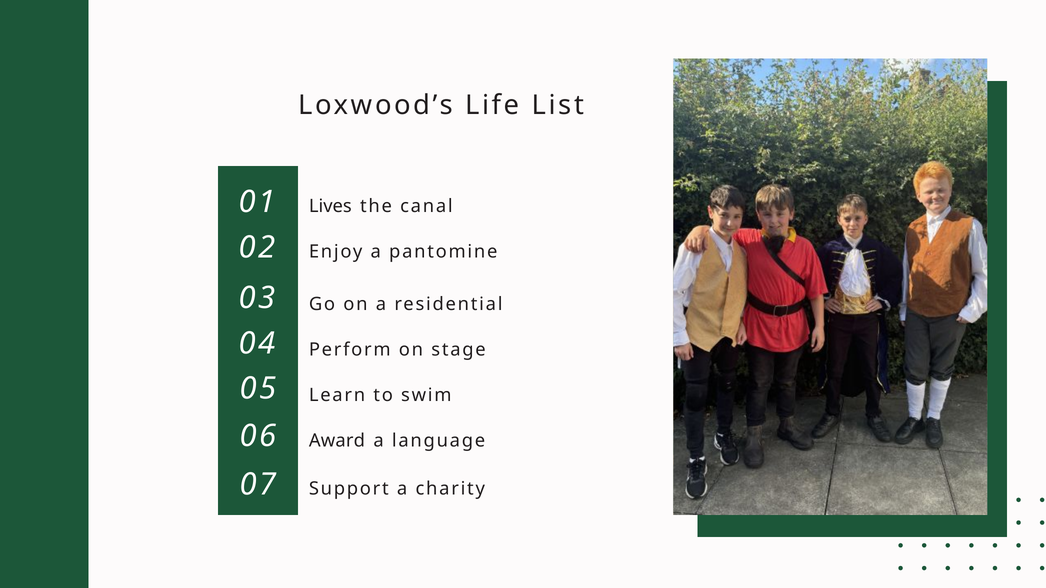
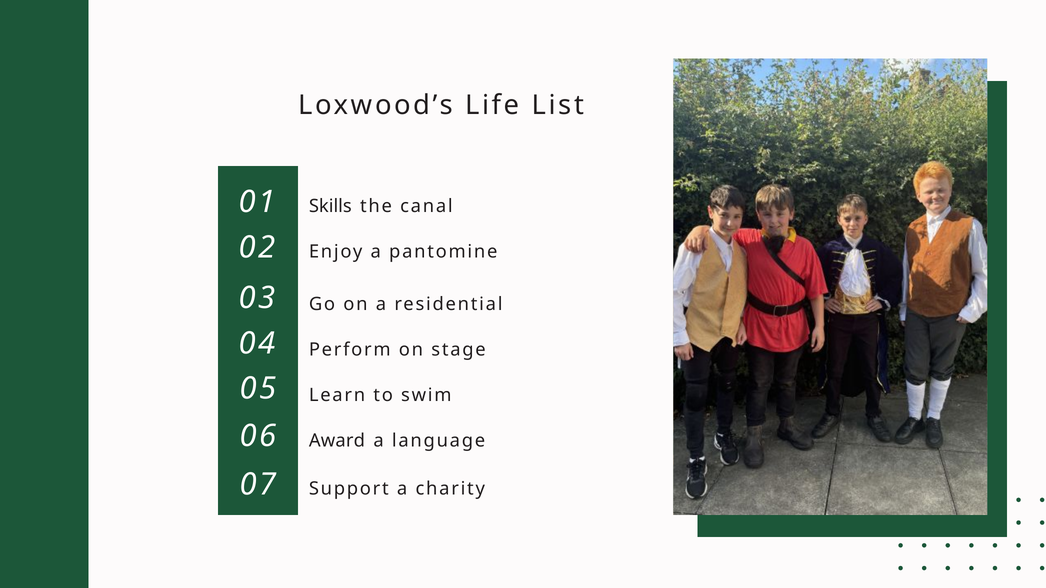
Lives: Lives -> Skills
